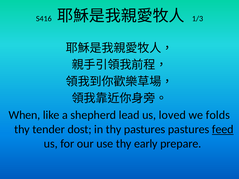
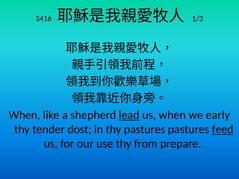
lead underline: none -> present
us loved: loved -> when
folds: folds -> early
early: early -> from
